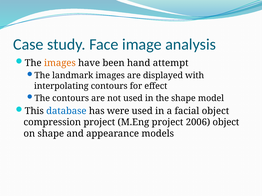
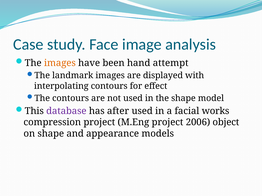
database colour: blue -> purple
were: were -> after
facial object: object -> works
